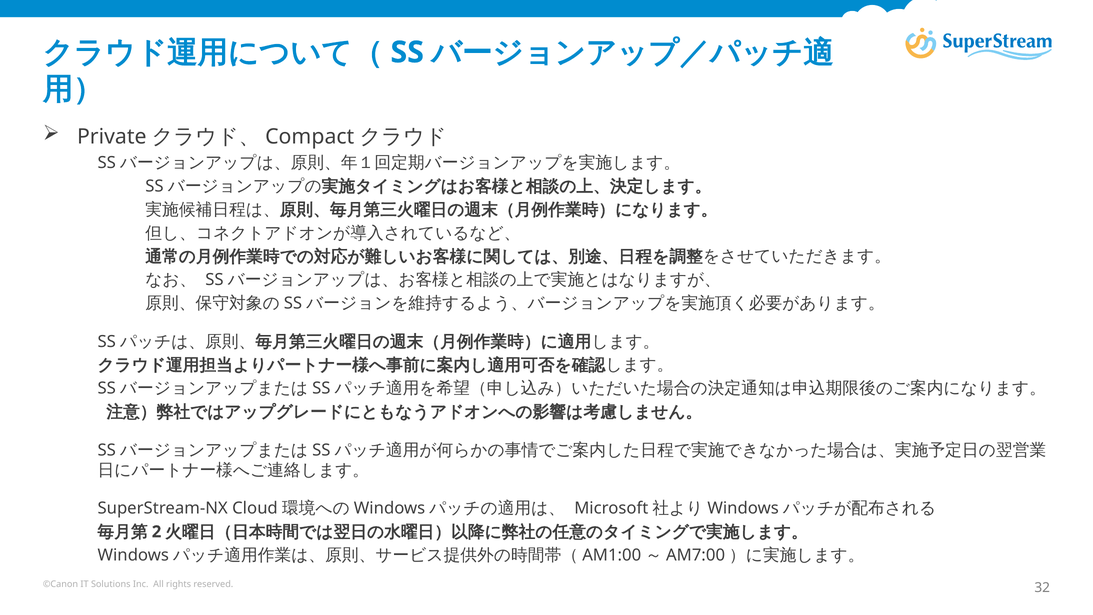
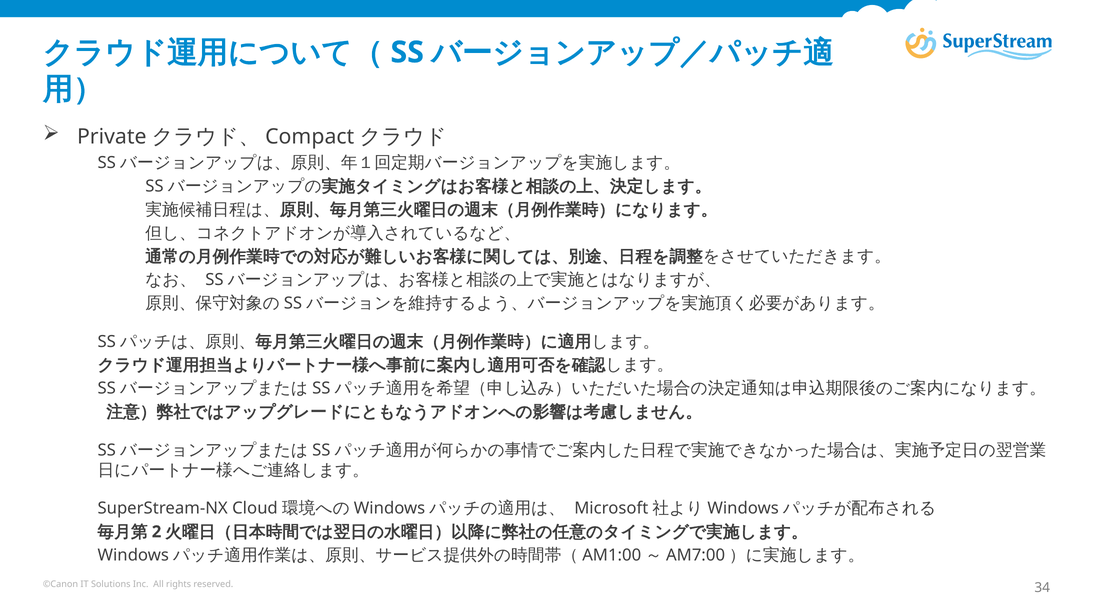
32: 32 -> 34
